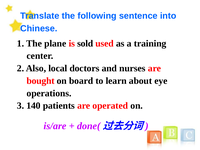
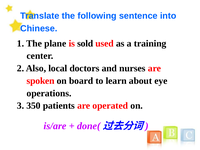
bought: bought -> spoken
140: 140 -> 350
